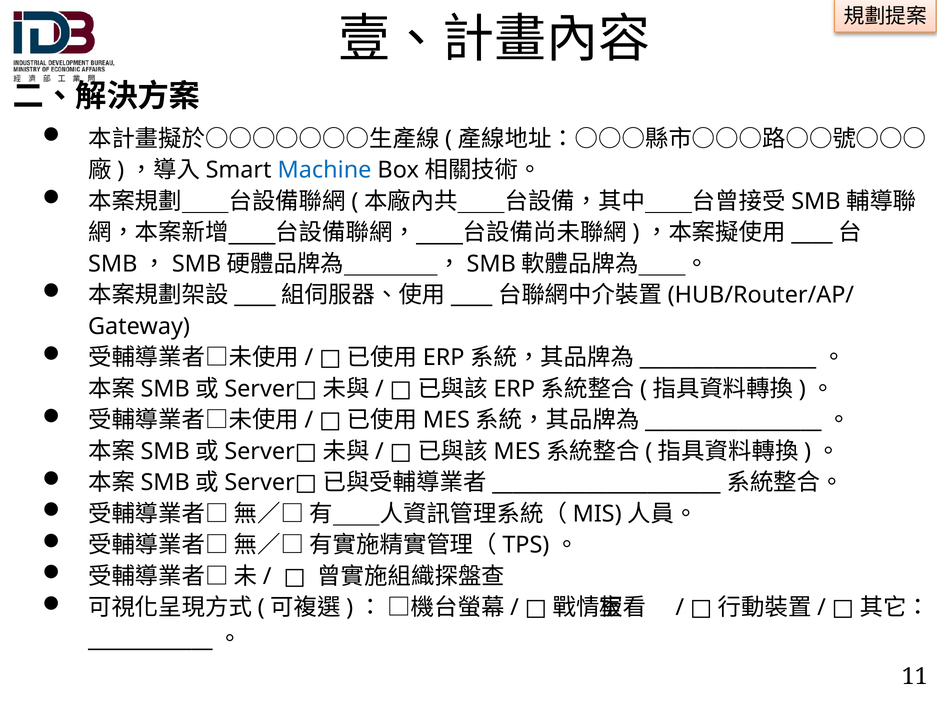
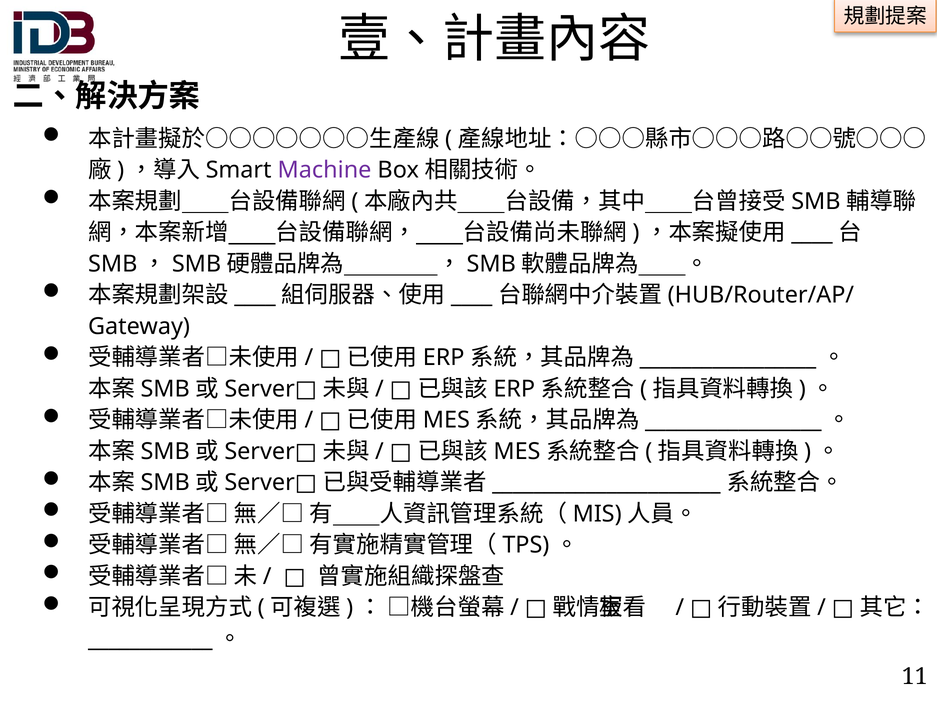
Machine colour: blue -> purple
